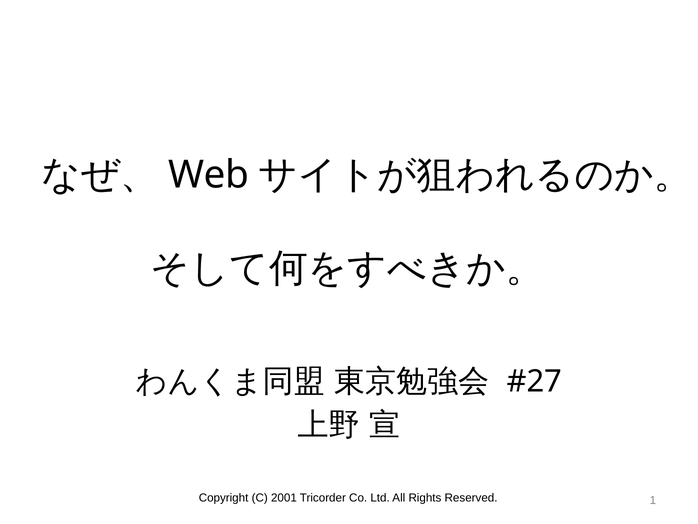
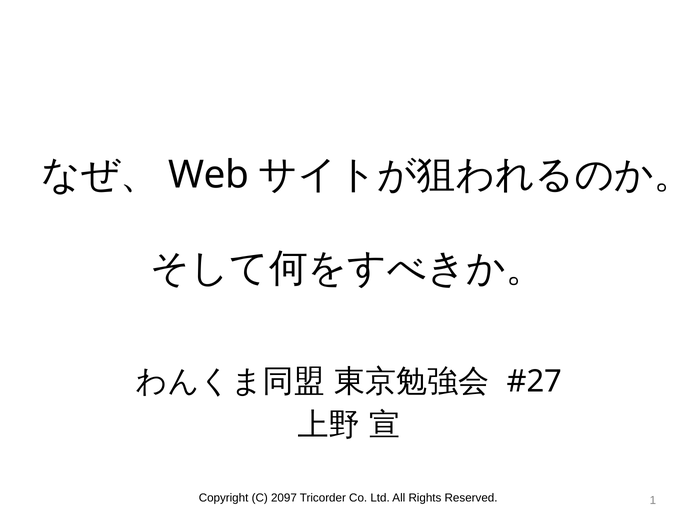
2001: 2001 -> 2097
